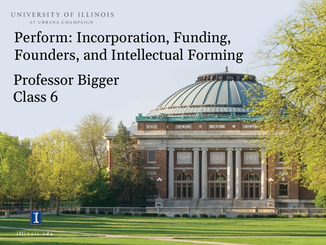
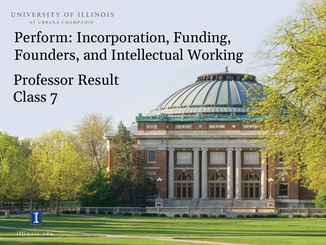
Forming: Forming -> Working
Bigger: Bigger -> Result
6: 6 -> 7
